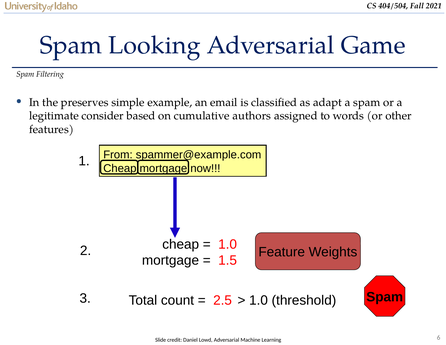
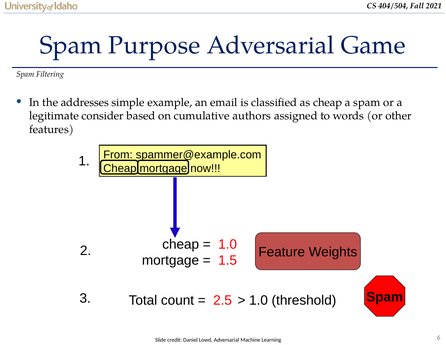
Looking: Looking -> Purpose
preserves: preserves -> addresses
as adapt: adapt -> cheap
